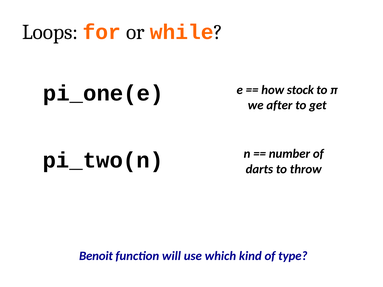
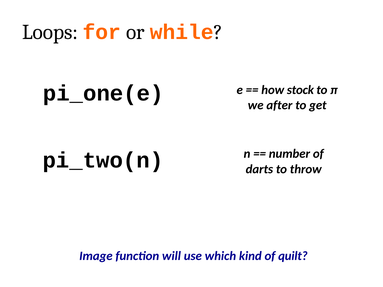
Benoit: Benoit -> Image
type: type -> quilt
